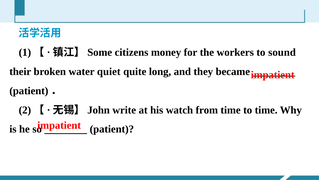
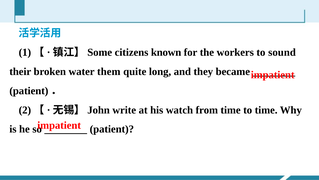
money: money -> known
quiet: quiet -> them
